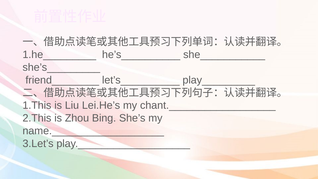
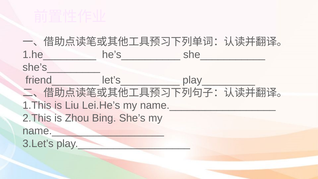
chant.__________________: chant.__________________ -> name.__________________
